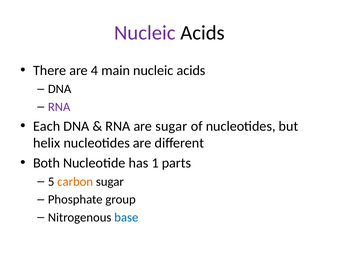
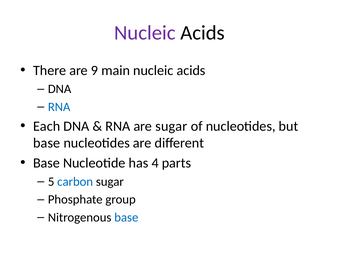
4: 4 -> 9
RNA at (59, 107) colour: purple -> blue
helix at (47, 143): helix -> base
Both at (46, 163): Both -> Base
1: 1 -> 4
carbon colour: orange -> blue
